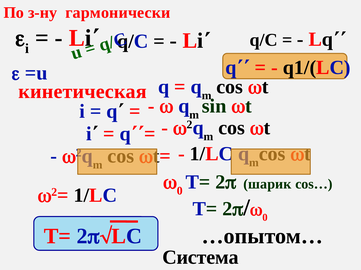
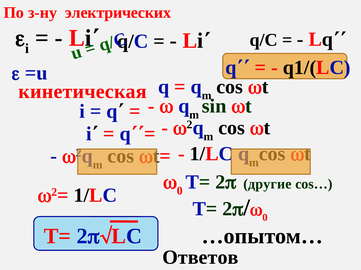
гармонически: гармонически -> электрических
шарик: шарик -> другие
Система: Система -> Ответов
